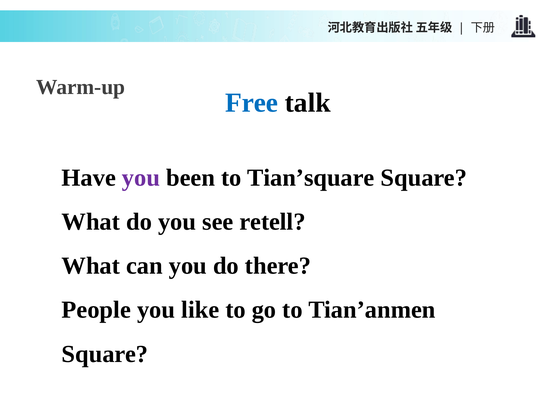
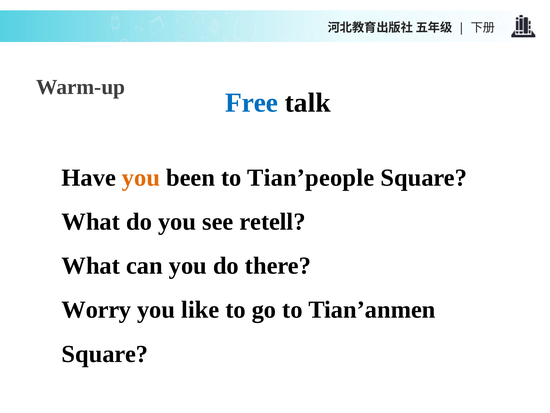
you at (141, 178) colour: purple -> orange
Tian’square: Tian’square -> Tian’people
People: People -> Worry
